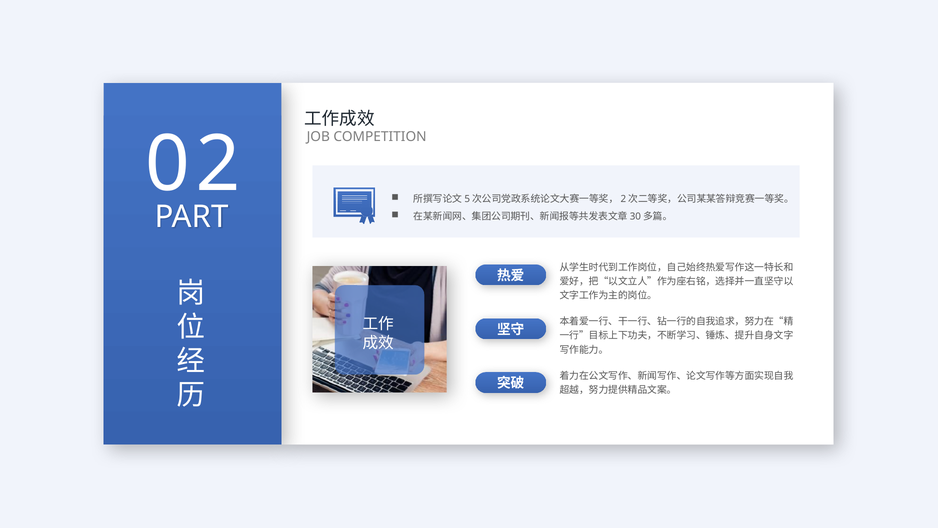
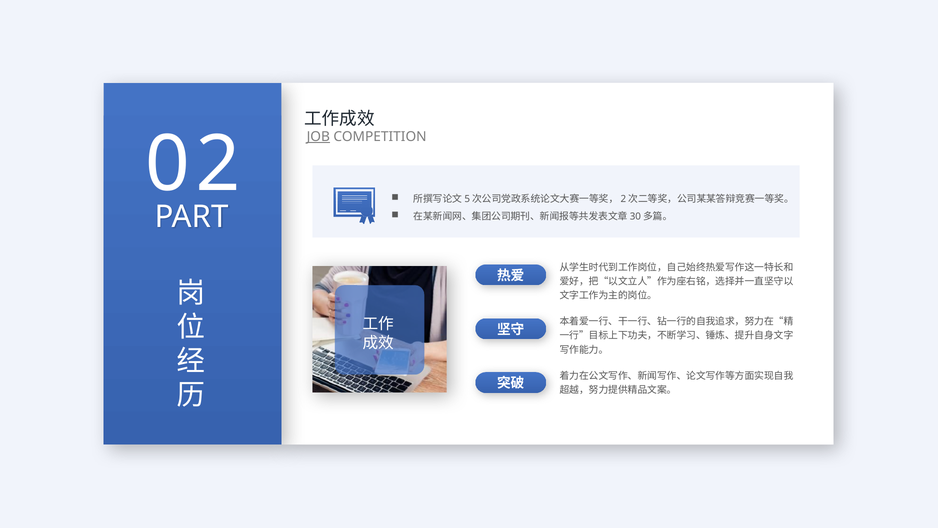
JOB underline: none -> present
